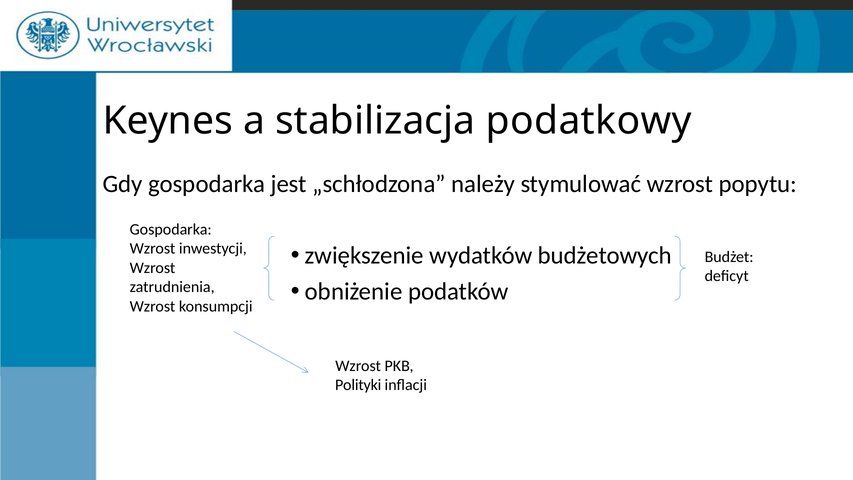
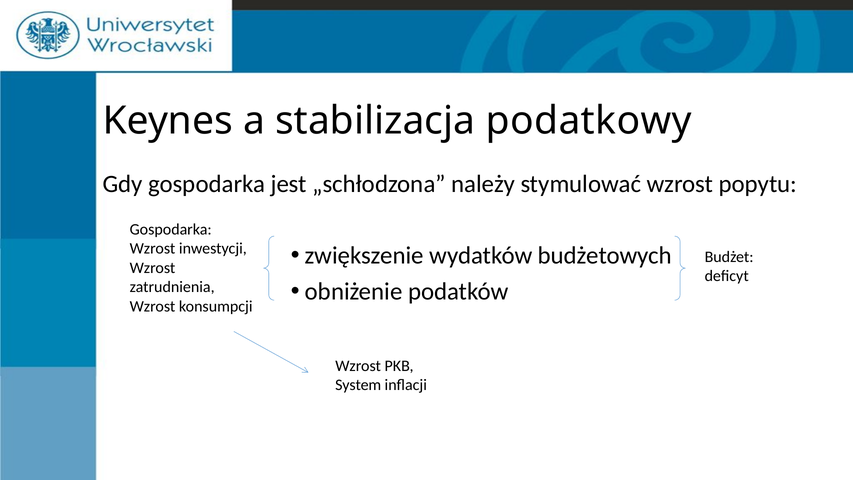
Polityki: Polityki -> System
